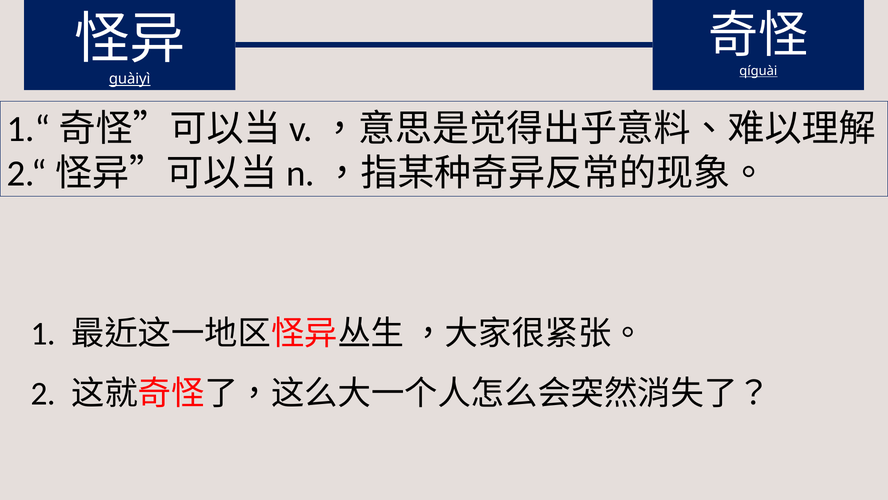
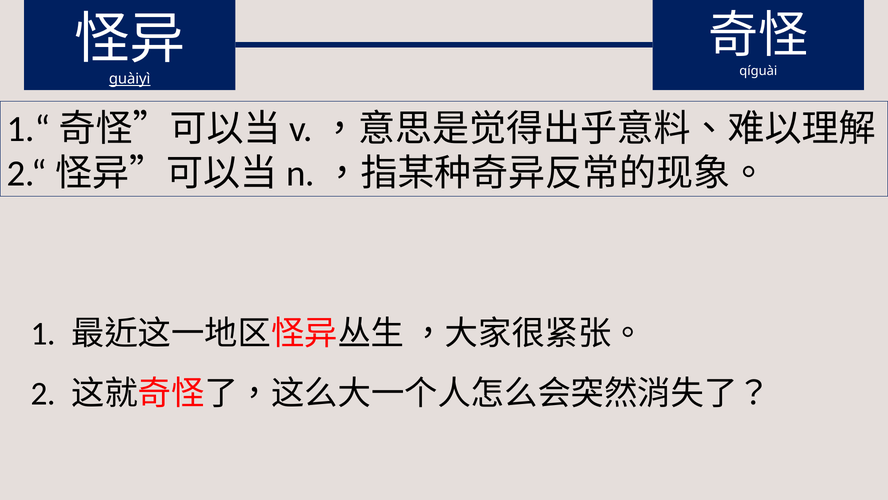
qíguài underline: present -> none
